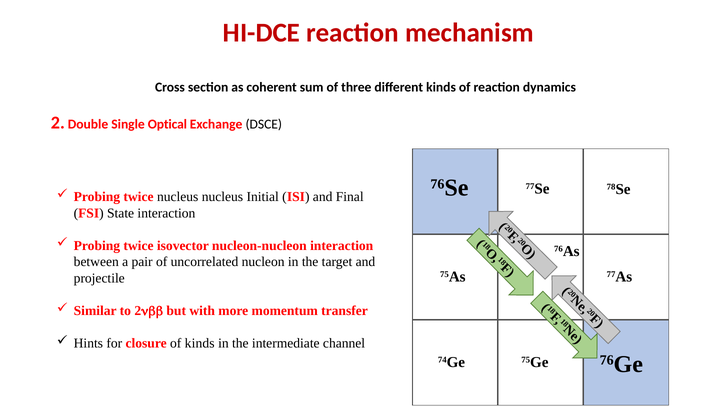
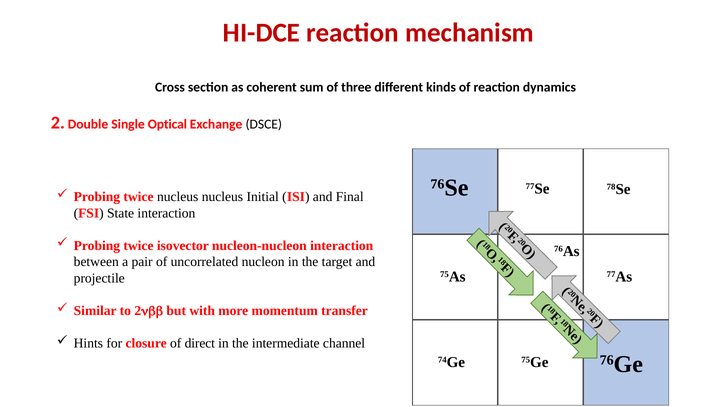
of kinds: kinds -> direct
